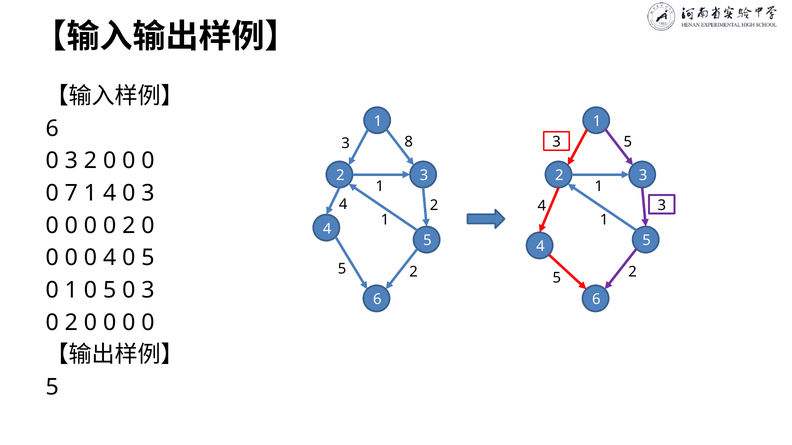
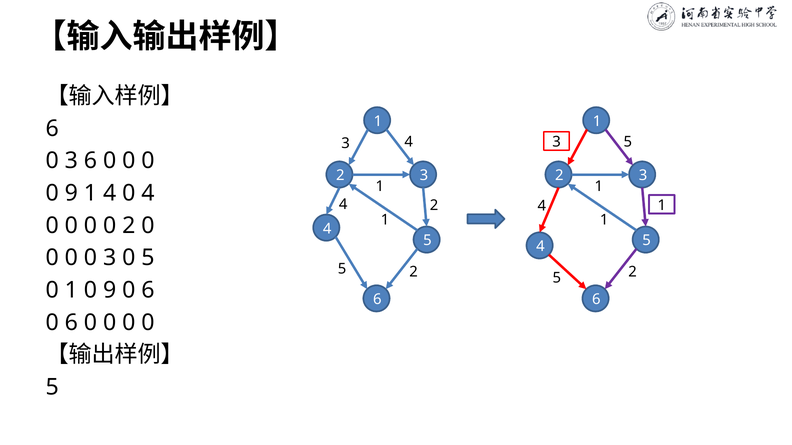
3 8: 8 -> 4
0 3 2: 2 -> 6
7 at (71, 193): 7 -> 9
4 0 3: 3 -> 4
3 at (662, 206): 3 -> 1
0 0 4: 4 -> 3
1 0 5: 5 -> 9
3 at (148, 290): 3 -> 6
2 at (71, 323): 2 -> 6
